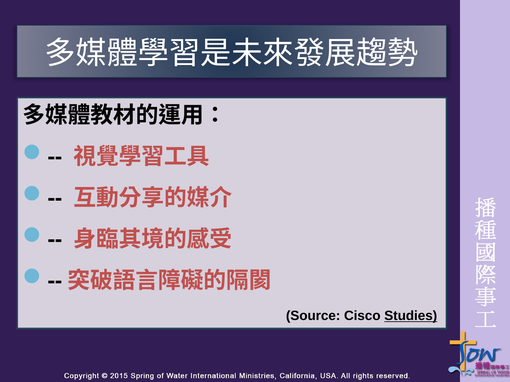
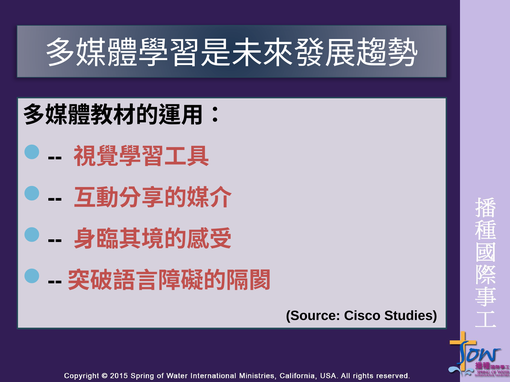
Studies underline: present -> none
